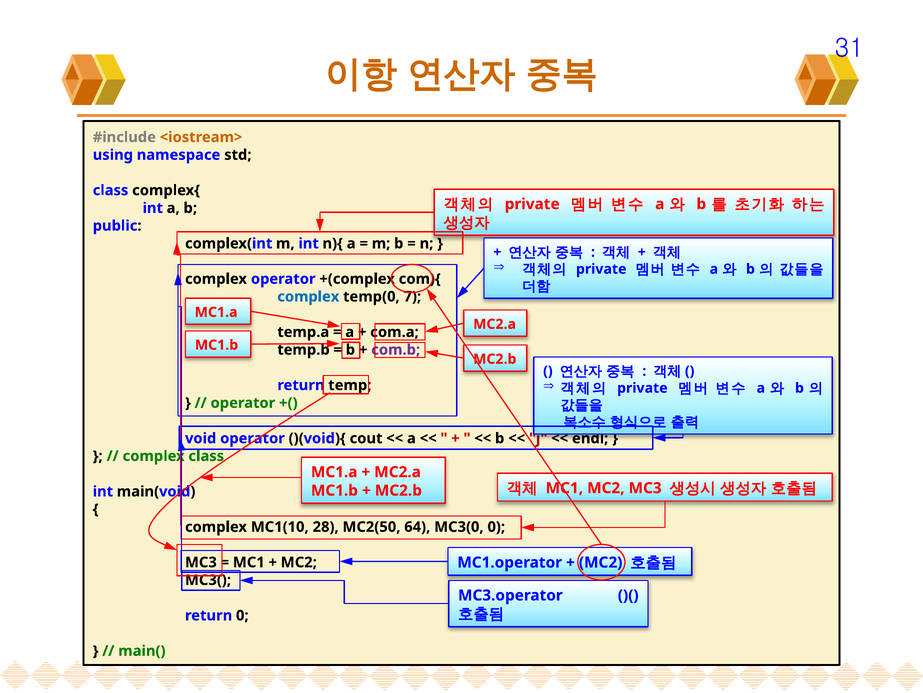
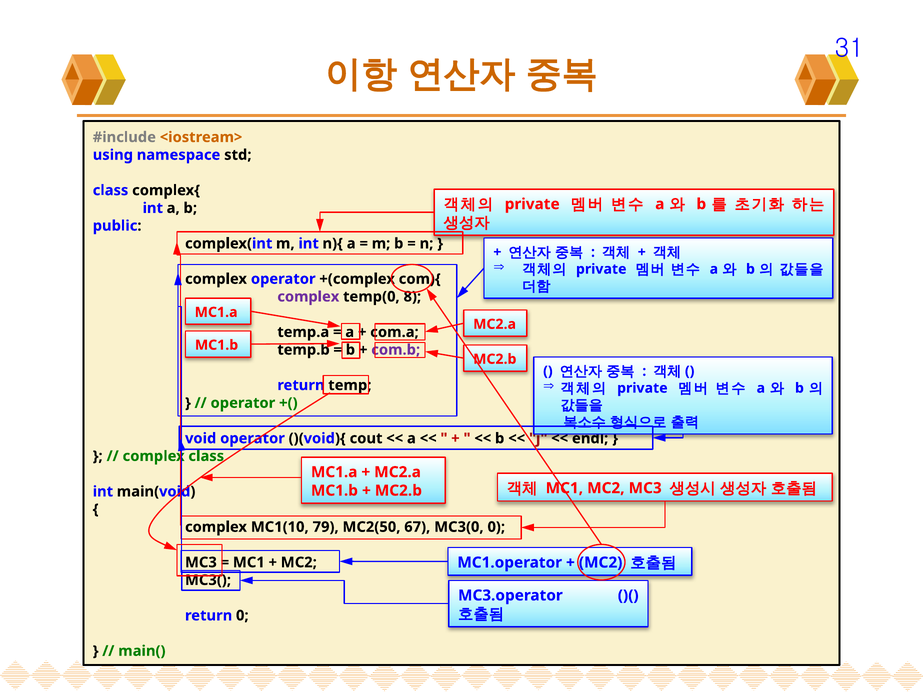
complex at (308, 296) colour: blue -> purple
7: 7 -> 8
28: 28 -> 79
64: 64 -> 67
